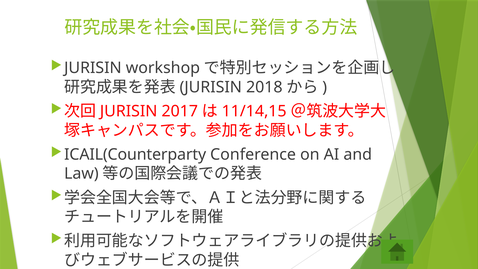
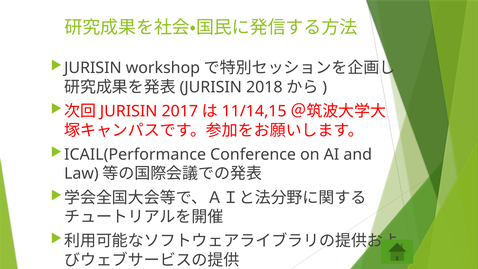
ICAIL(Counterparty: ICAIL(Counterparty -> ICAIL(Performance
